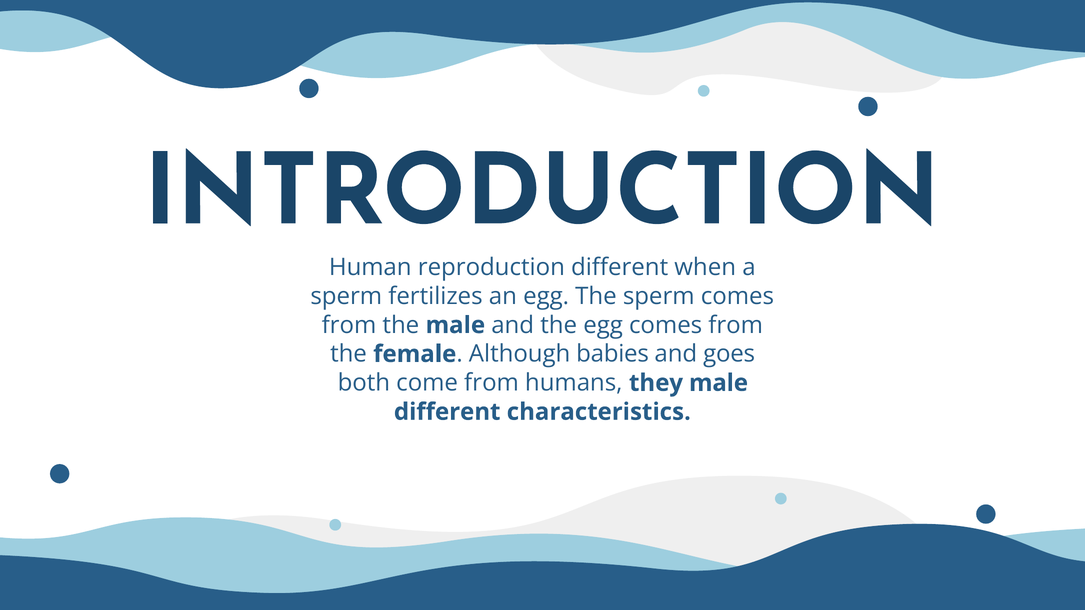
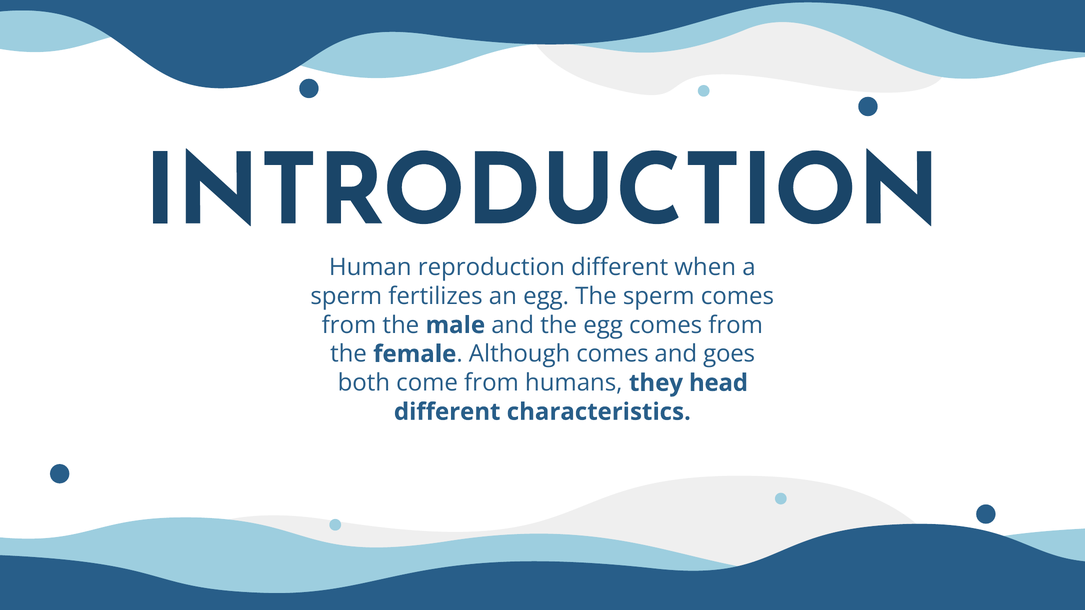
Although babies: babies -> comes
they male: male -> head
